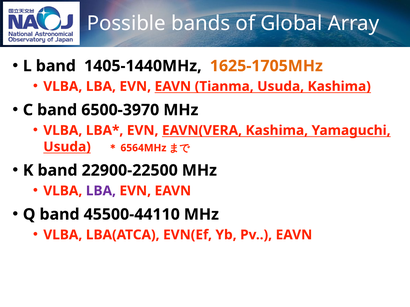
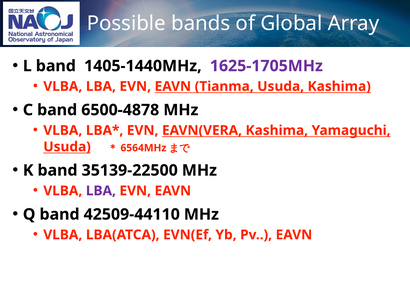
1625-1705MHz colour: orange -> purple
6500-3970: 6500-3970 -> 6500-4878
22900-22500: 22900-22500 -> 35139-22500
45500-44110: 45500-44110 -> 42509-44110
